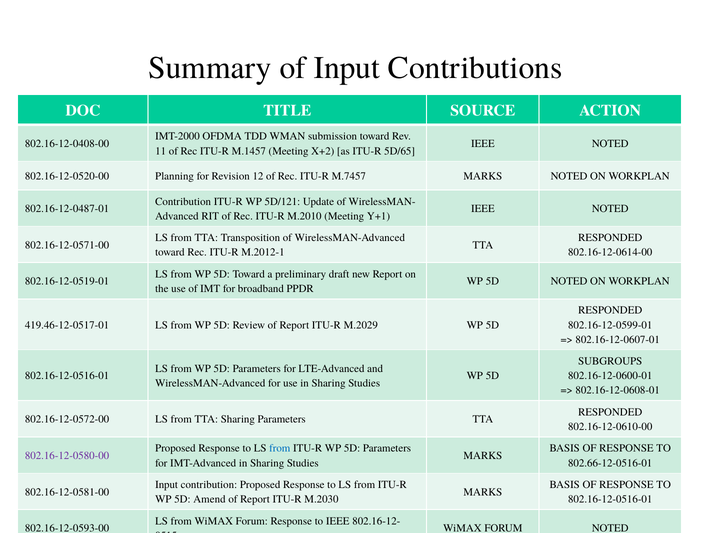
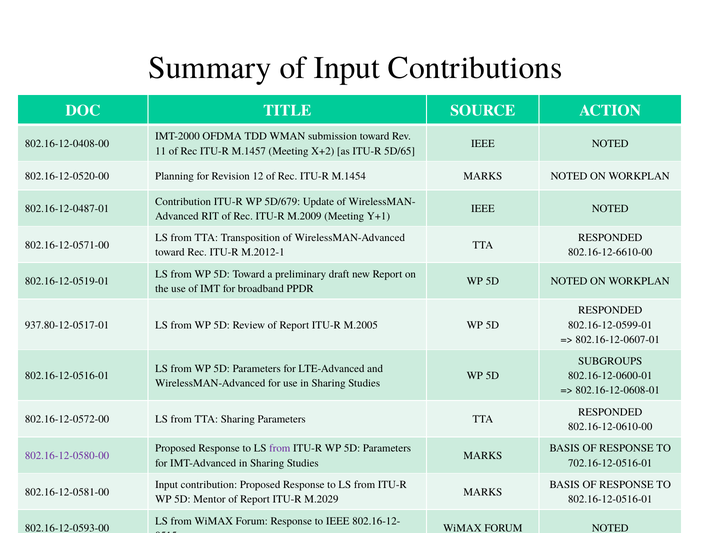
M.7457: M.7457 -> M.1454
5D/121: 5D/121 -> 5D/679
M.2010: M.2010 -> M.2009
802.16-12-0614-00: 802.16-12-0614-00 -> 802.16-12-6610-00
419.46-12-0517-01: 419.46-12-0517-01 -> 937.80-12-0517-01
M.2029: M.2029 -> M.2005
from at (280, 449) colour: blue -> purple
802.66-12-0516-01: 802.66-12-0516-01 -> 702.16-12-0516-01
Amend: Amend -> Mentor
M.2030: M.2030 -> M.2029
